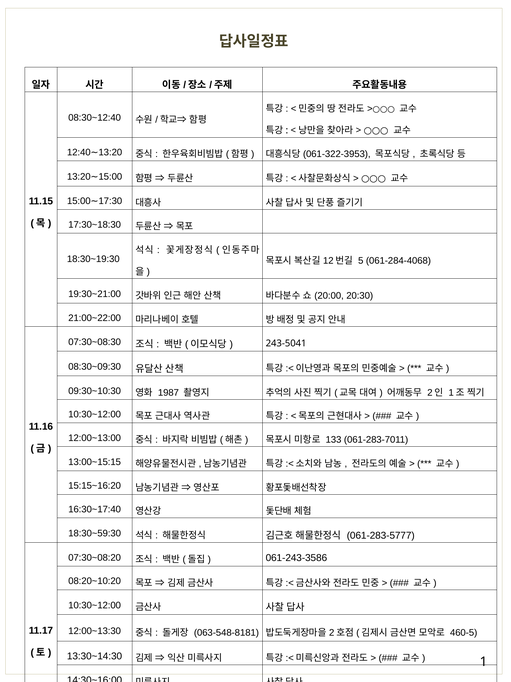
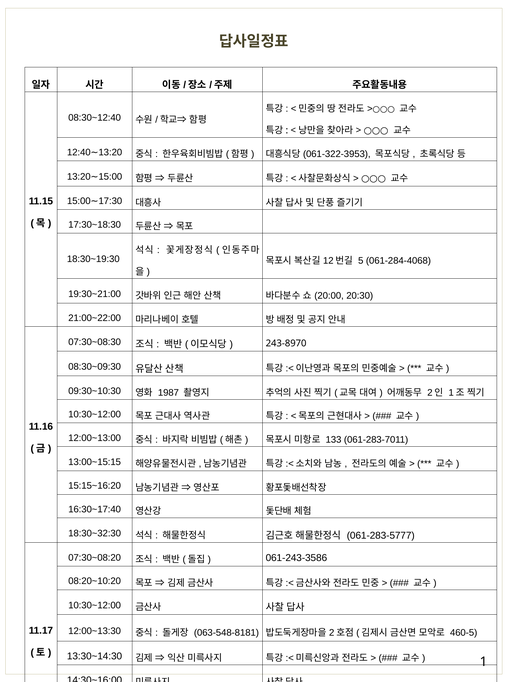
243-5041: 243-5041 -> 243-8970
18:30~59:30: 18:30~59:30 -> 18:30~32:30
